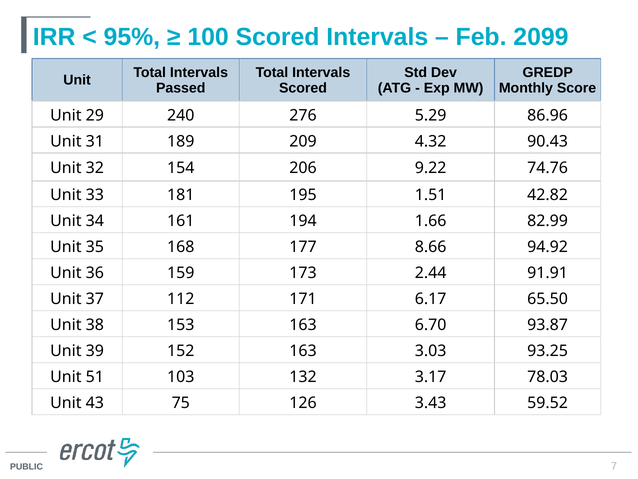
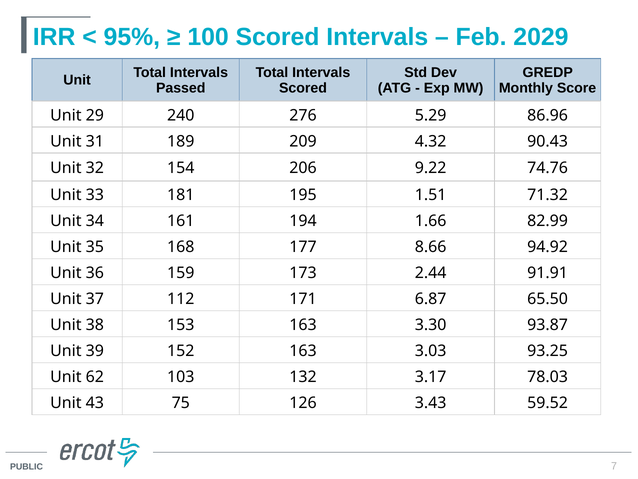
2099: 2099 -> 2029
42.82: 42.82 -> 71.32
6.17: 6.17 -> 6.87
6.70: 6.70 -> 3.30
51: 51 -> 62
